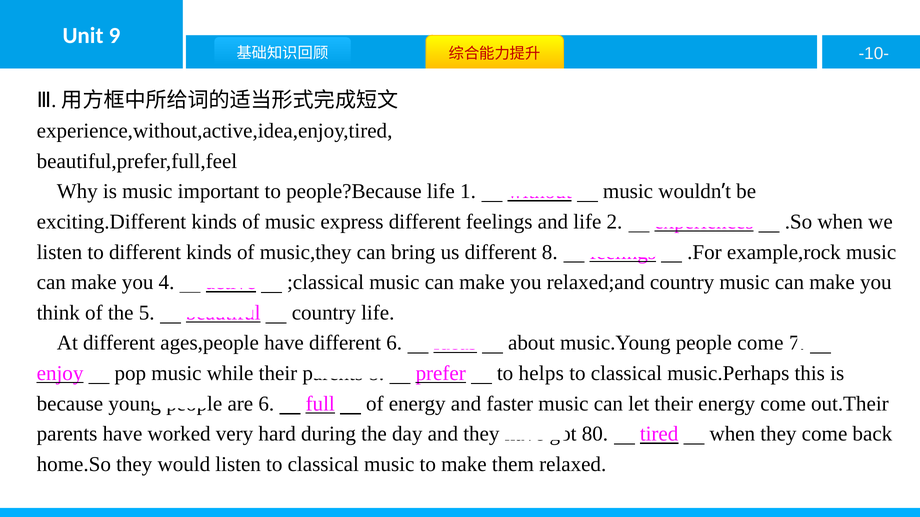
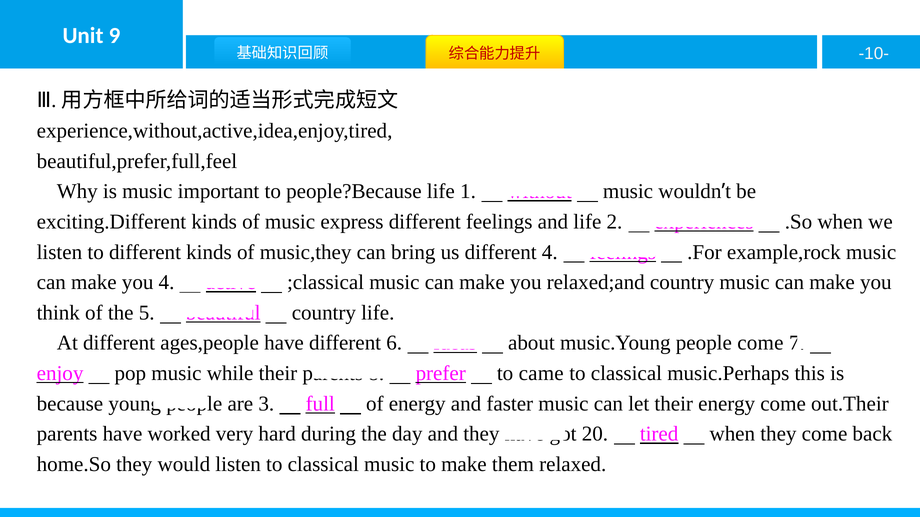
different 8: 8 -> 4
helps: helps -> came
are 6: 6 -> 3
80: 80 -> 20
